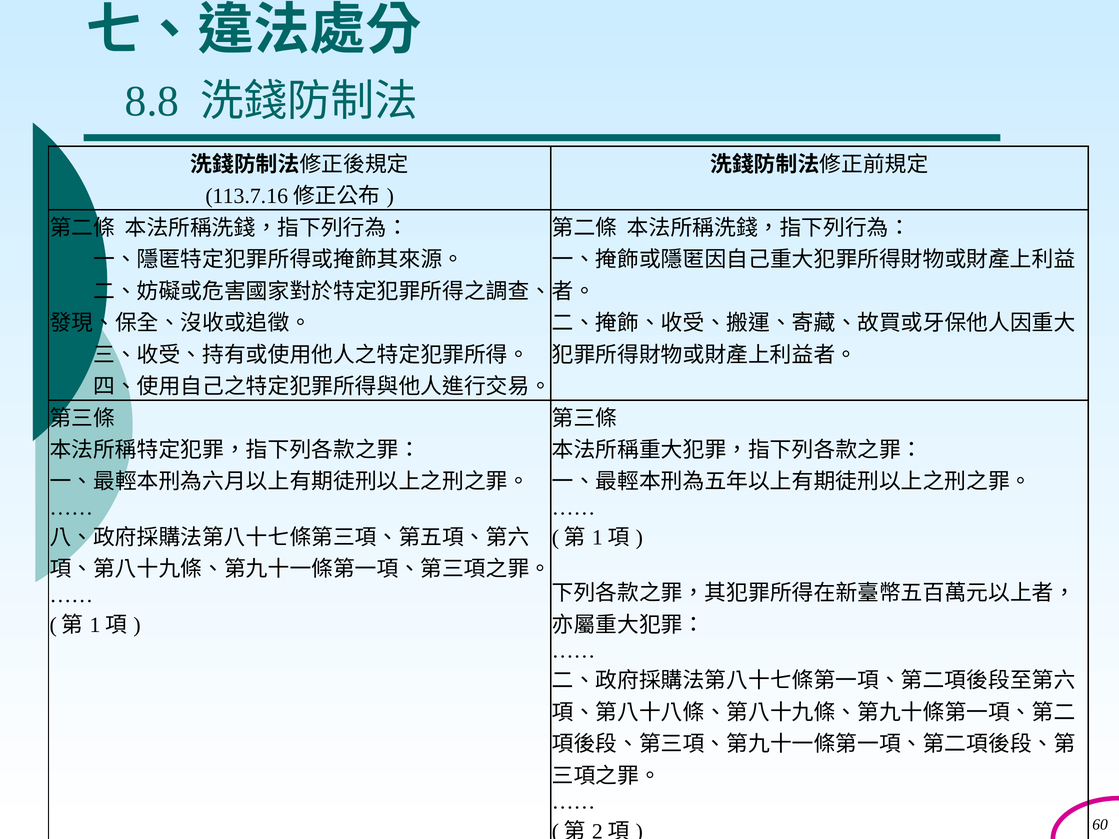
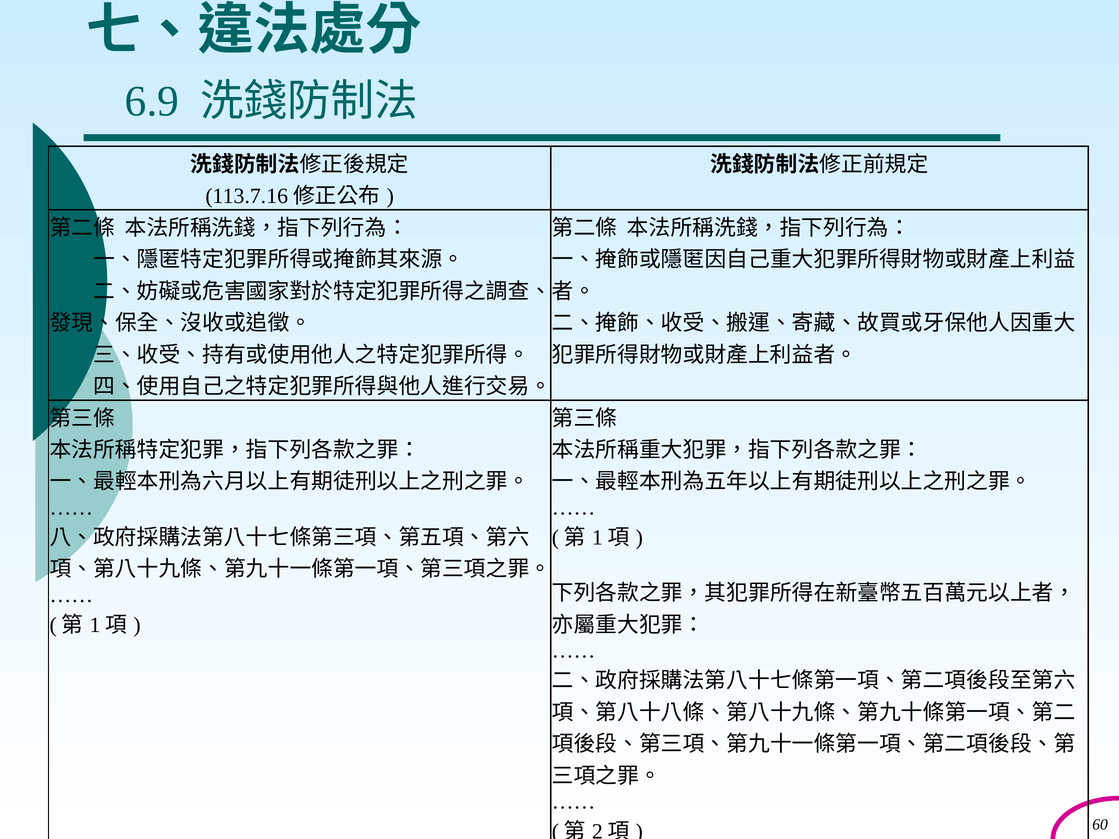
8.8: 8.8 -> 6.9
